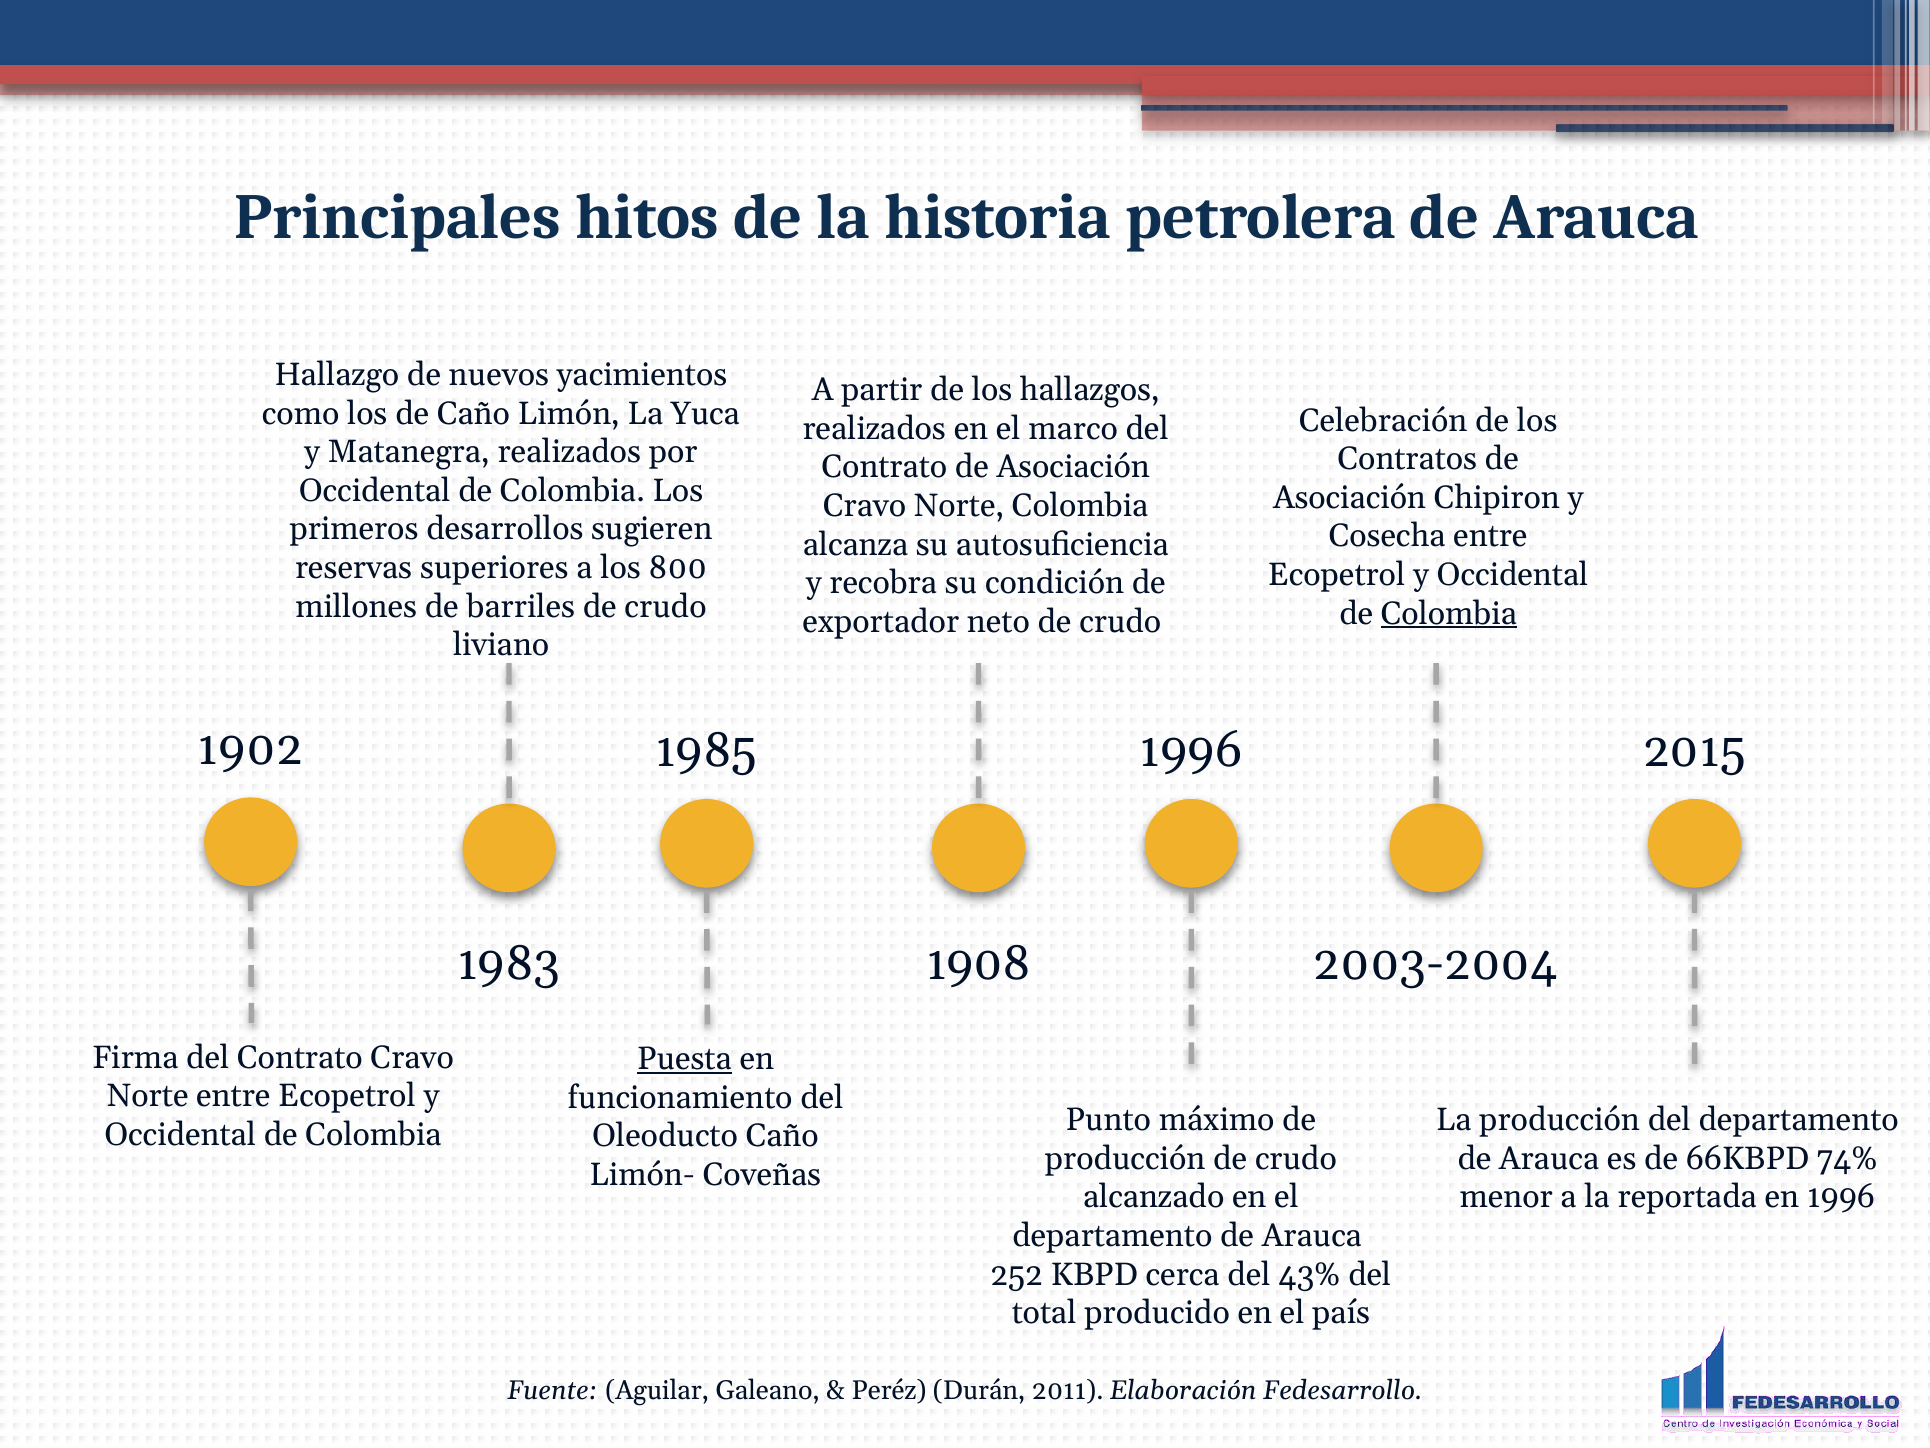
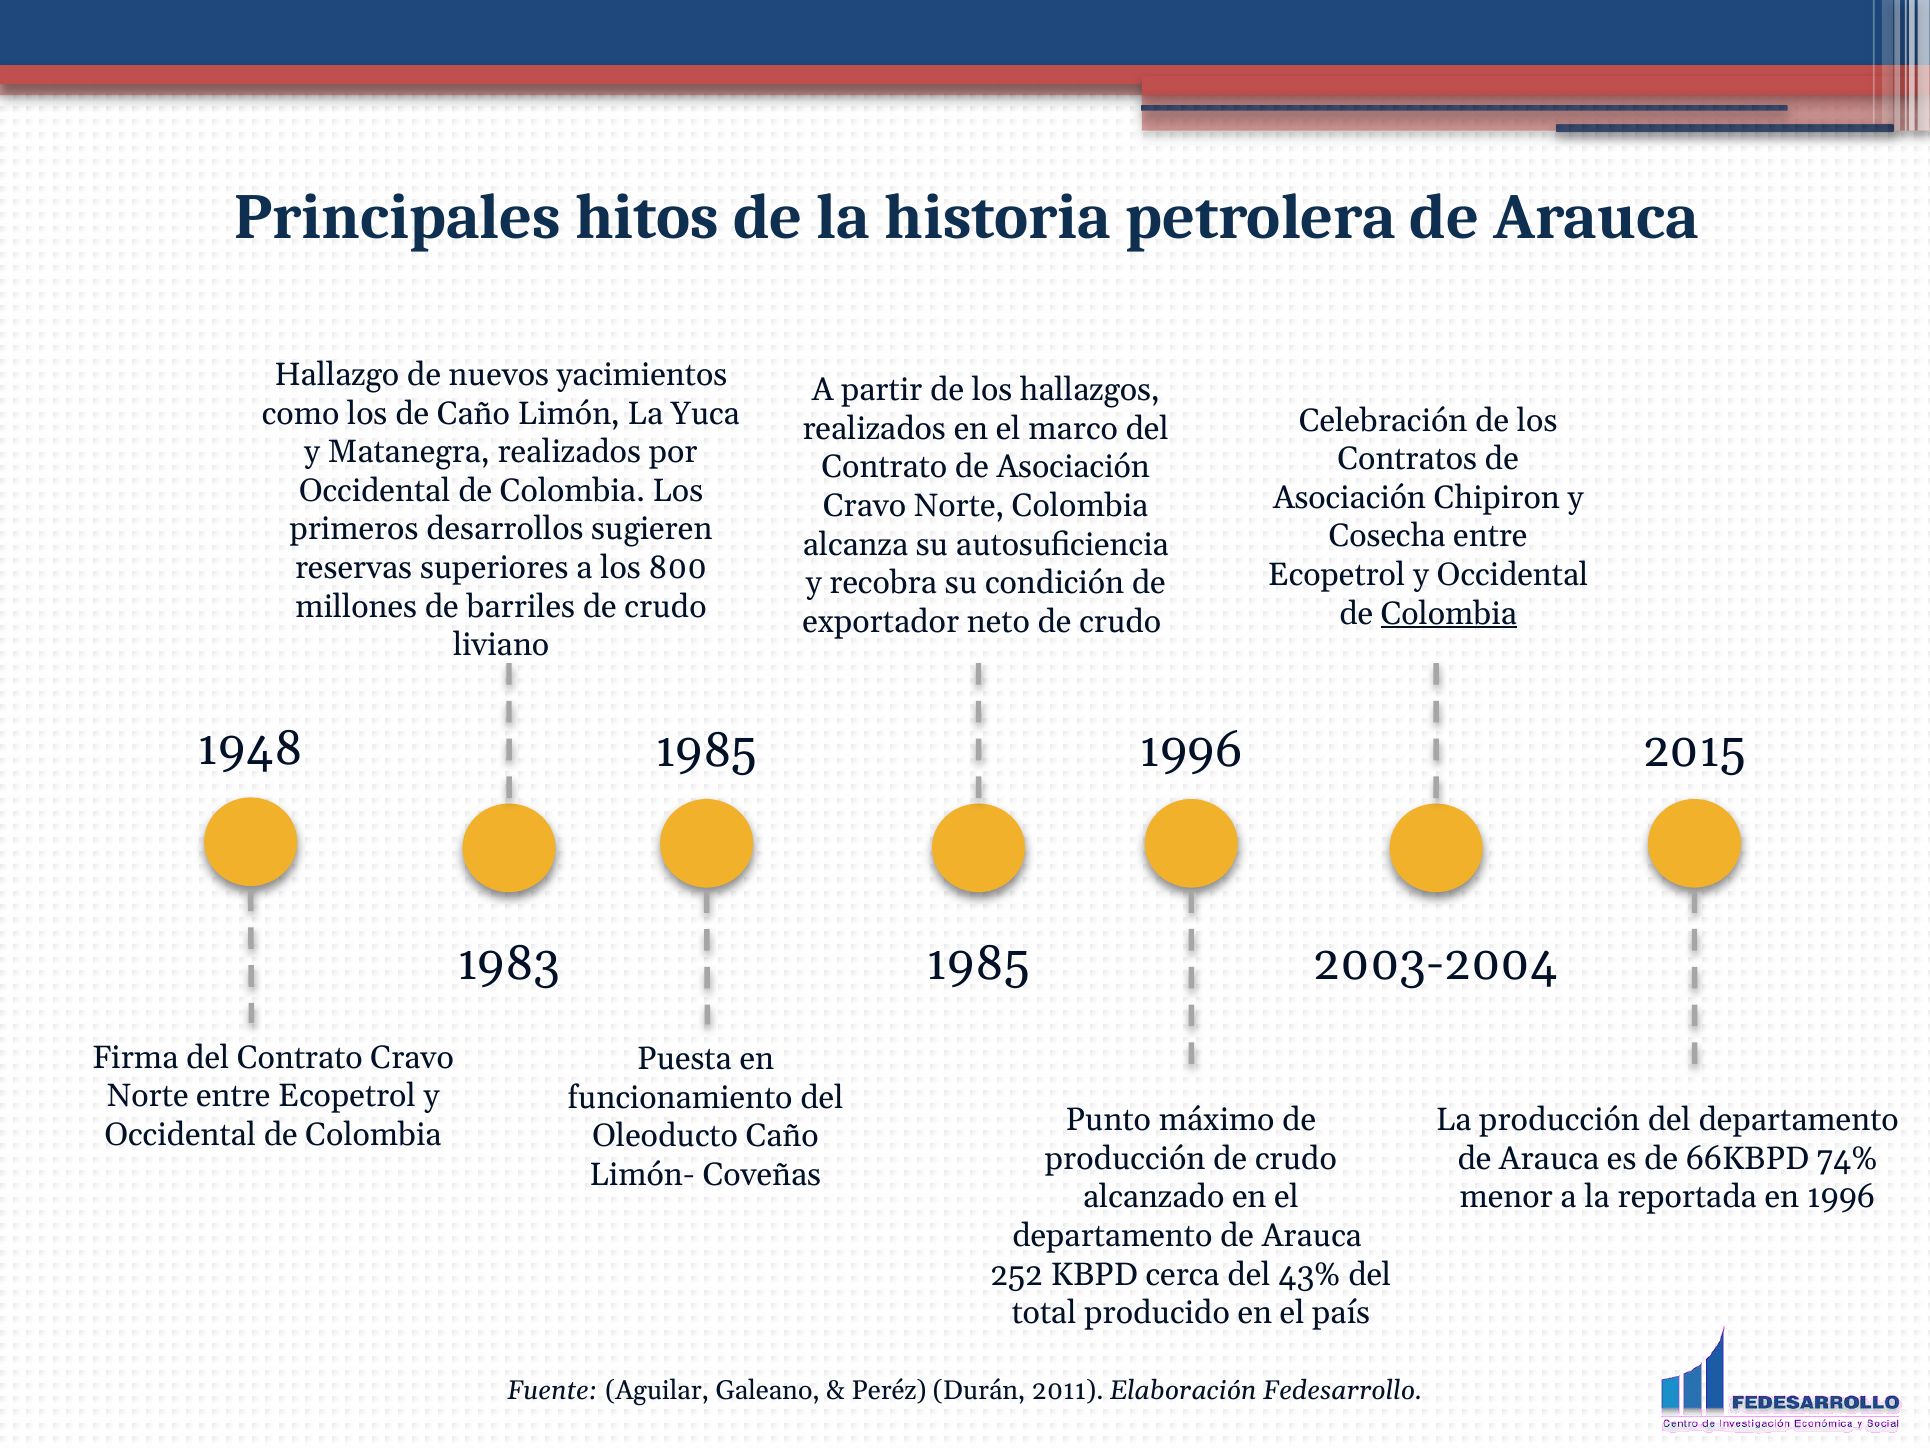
1902: 1902 -> 1948
1908 at (979, 963): 1908 -> 1985
Puesta underline: present -> none
